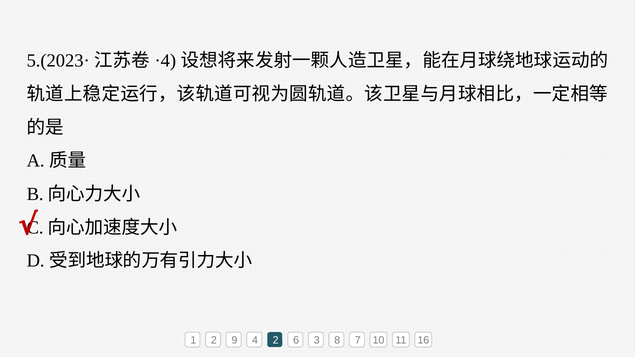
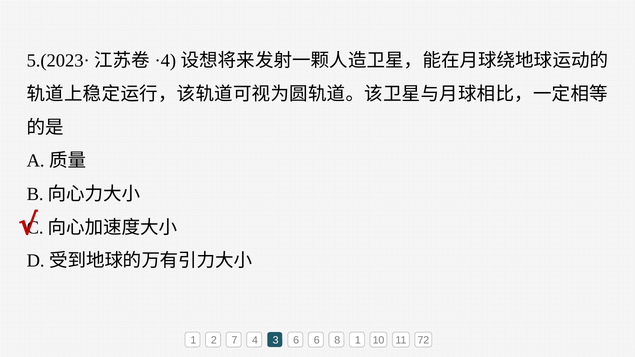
9: 9 -> 7
4 2: 2 -> 3
6 3: 3 -> 6
8 7: 7 -> 1
16: 16 -> 72
